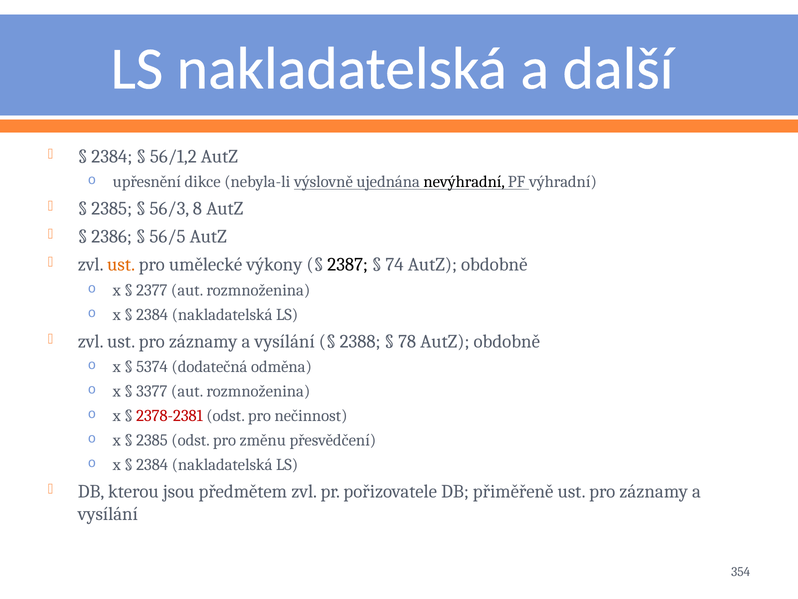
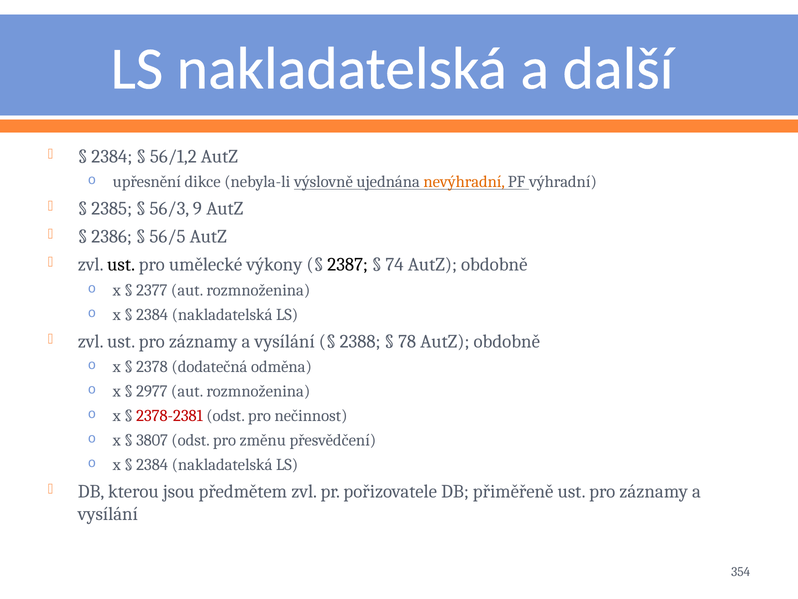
nevýhradní colour: black -> orange
8: 8 -> 9
ust at (121, 264) colour: orange -> black
5374: 5374 -> 2378
3377: 3377 -> 2977
2385 at (152, 440): 2385 -> 3807
